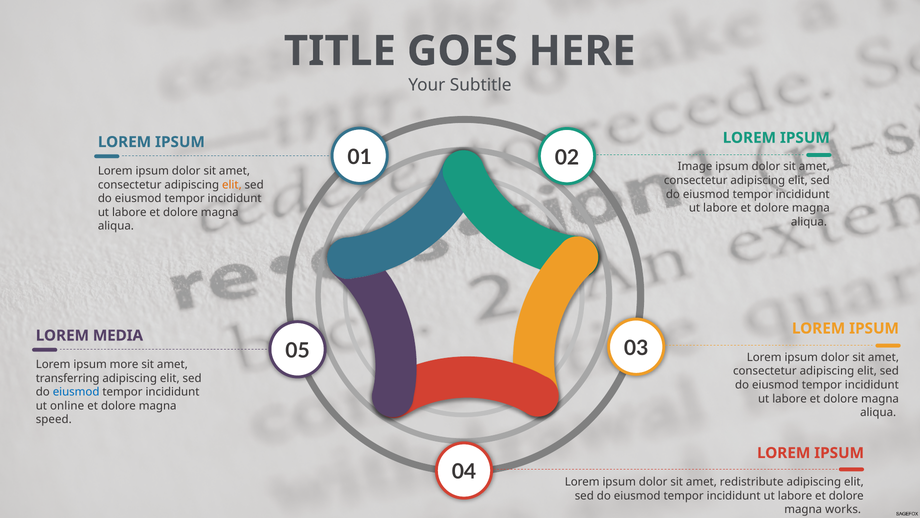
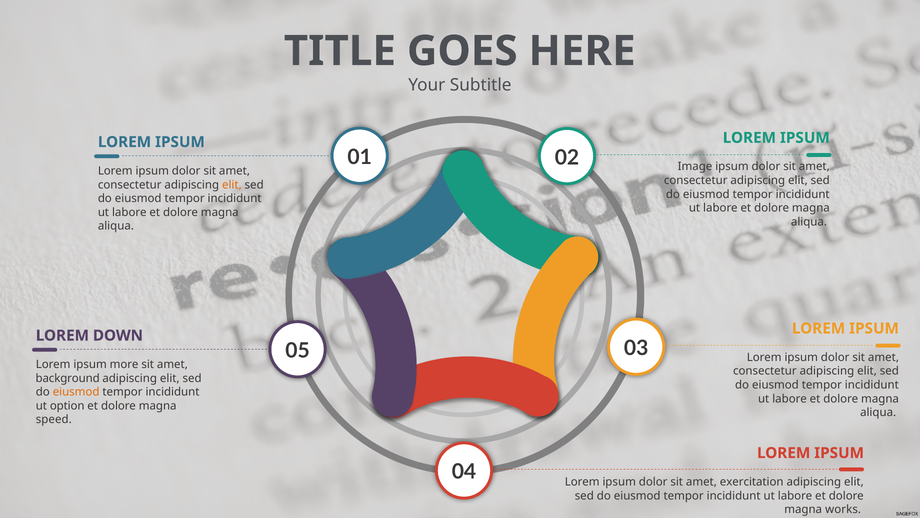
MEDIA: MEDIA -> DOWN
transferring: transferring -> background
eiusmod at (76, 392) colour: blue -> orange
online: online -> option
redistribute: redistribute -> exercitation
